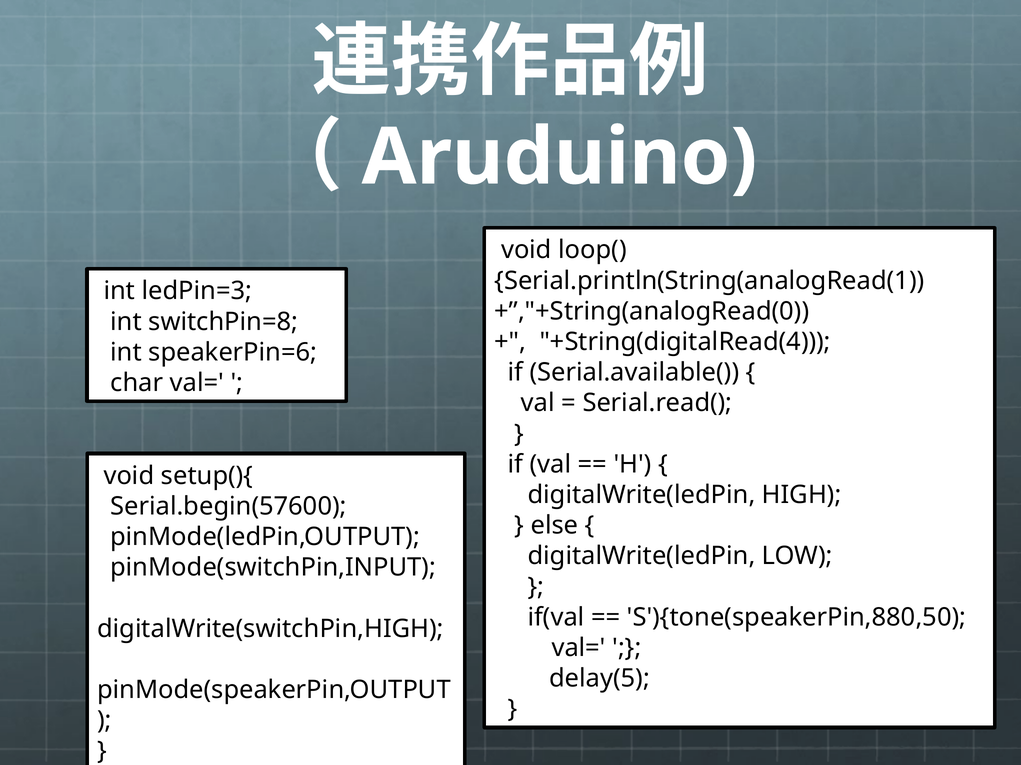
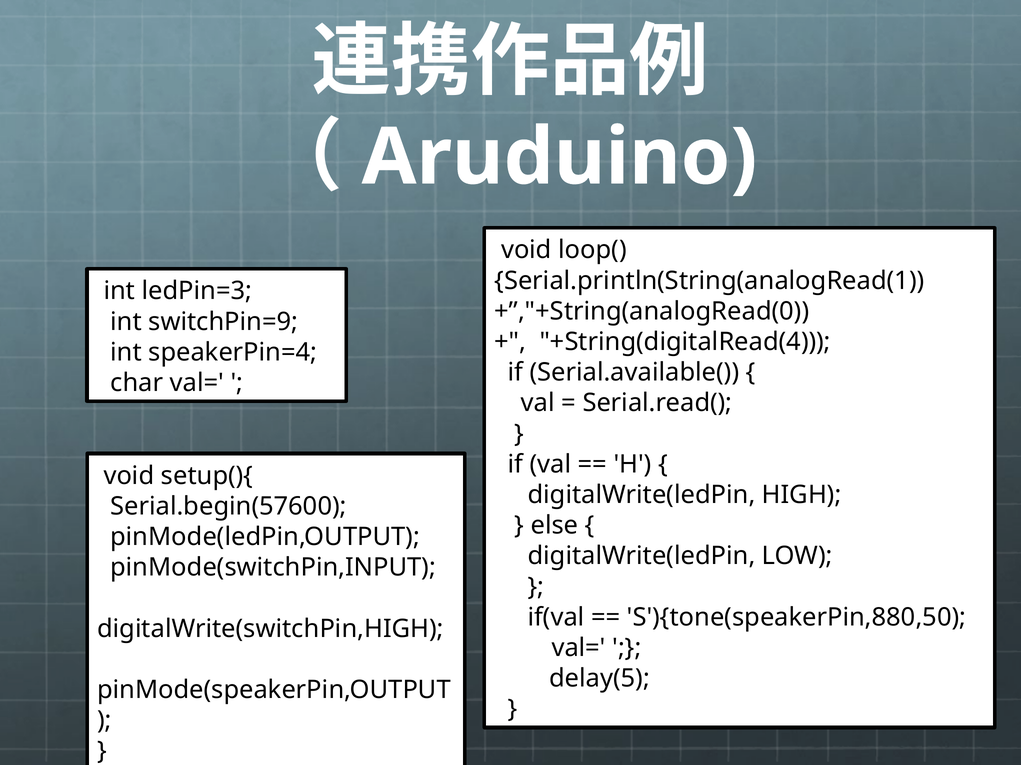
switchPin=8: switchPin=8 -> switchPin=9
speakerPin=6: speakerPin=6 -> speakerPin=4
